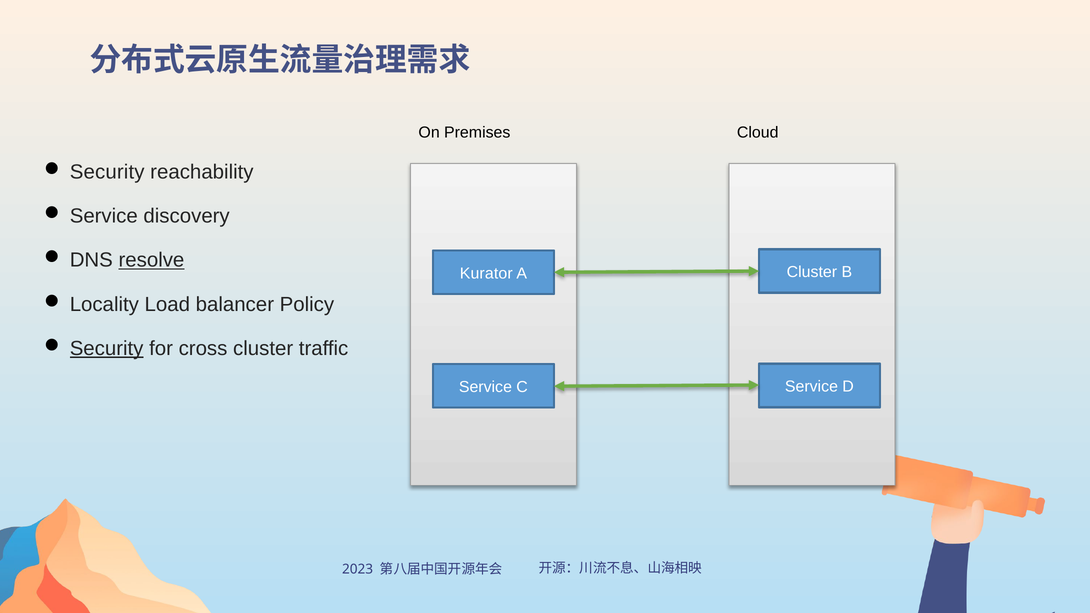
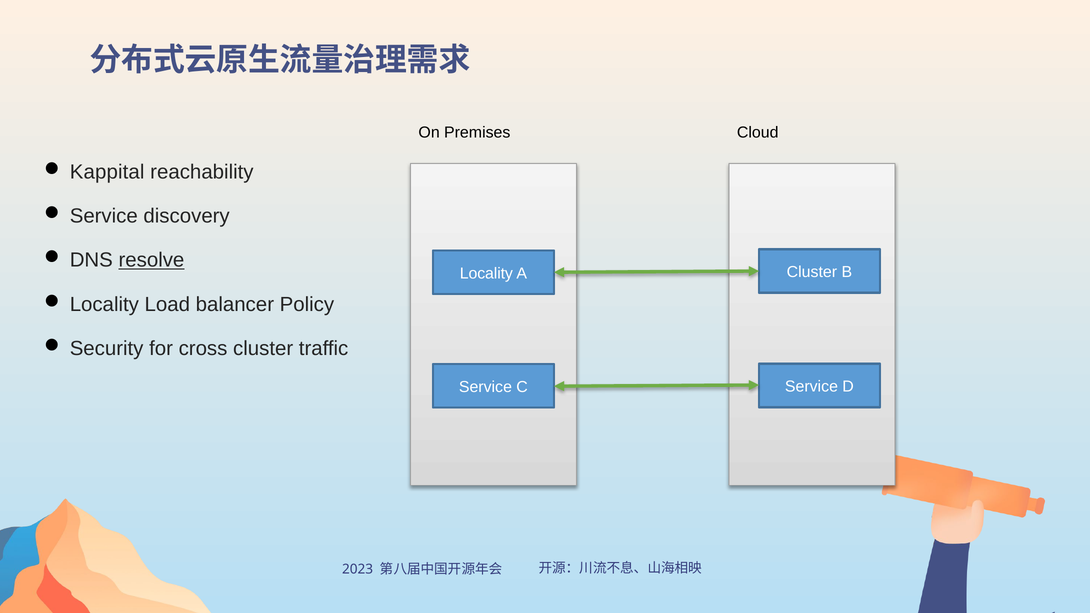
Security at (107, 172): Security -> Kappital
Kurator at (486, 273): Kurator -> Locality
Security at (107, 349) underline: present -> none
